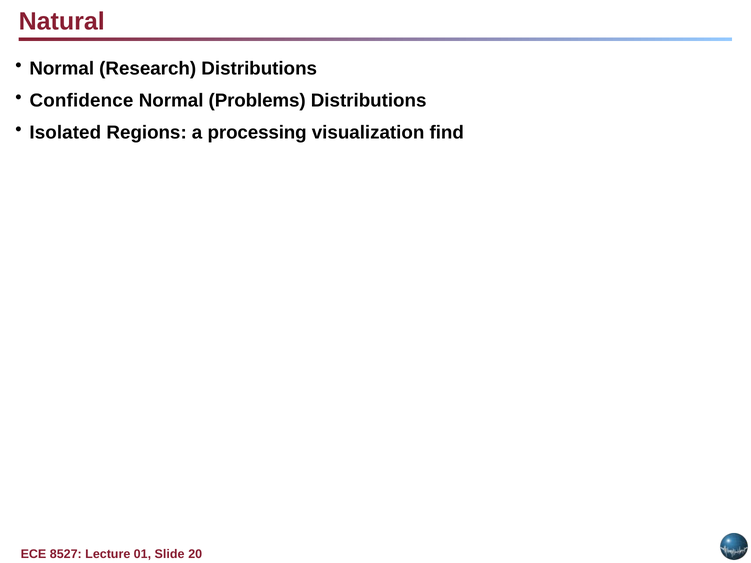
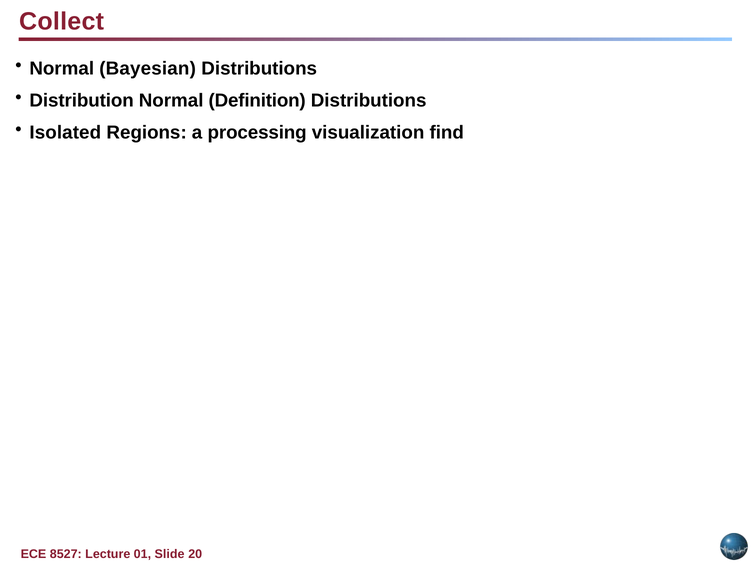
Natural: Natural -> Collect
Research: Research -> Bayesian
Confidence: Confidence -> Distribution
Problems: Problems -> Definition
